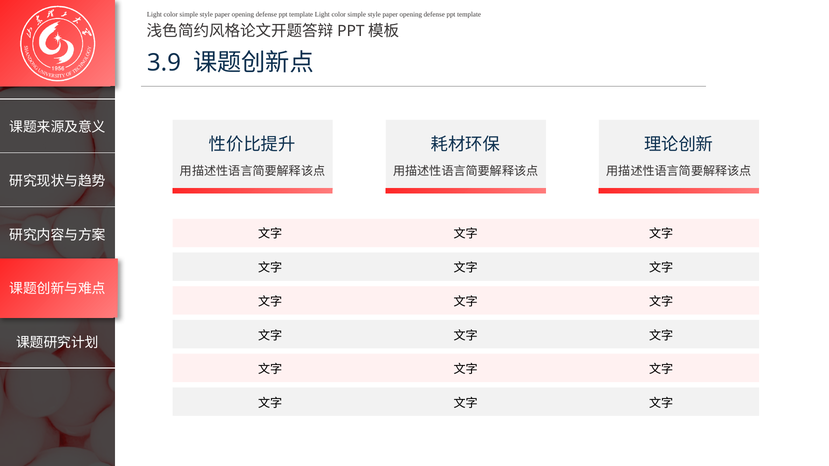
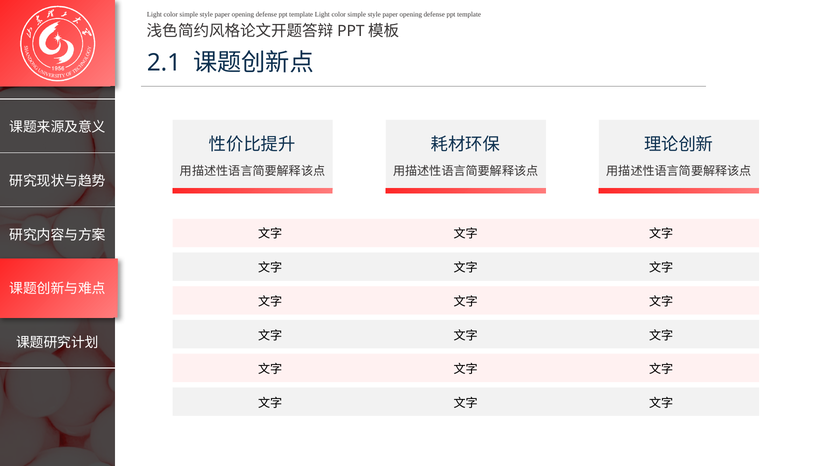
3.9: 3.9 -> 2.1
